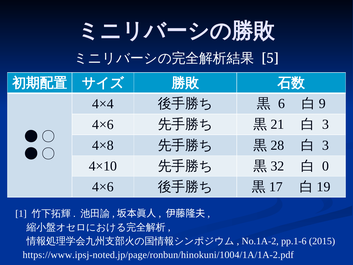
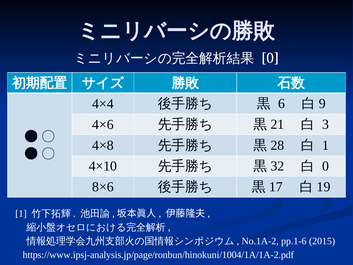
5 at (270, 58): 5 -> 0
3 at (326, 145): 3 -> 1
4×6 at (103, 187): 4×6 -> 8×6
https://www.ipsj-noted.jp/page/ronbun/hinokuni/1004/1A/1A-2.pdf: https://www.ipsj-noted.jp/page/ronbun/hinokuni/1004/1A/1A-2.pdf -> https://www.ipsj-analysis.jp/page/ronbun/hinokuni/1004/1A/1A-2.pdf
